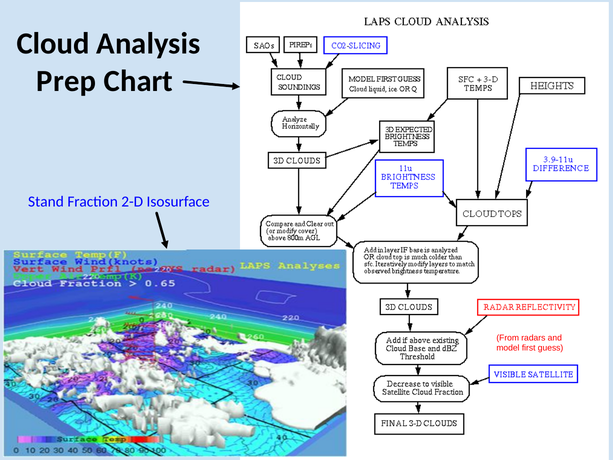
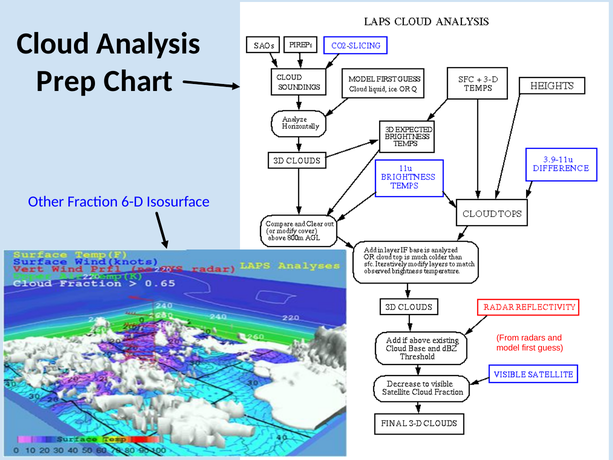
Stand: Stand -> Other
2-D: 2-D -> 6-D
